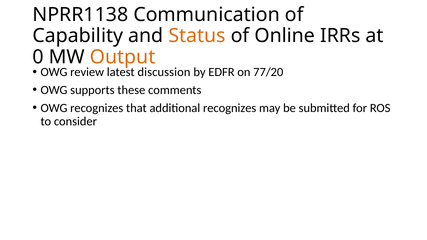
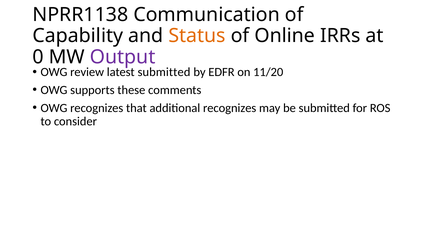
Output colour: orange -> purple
latest discussion: discussion -> submitted
77/20: 77/20 -> 11/20
